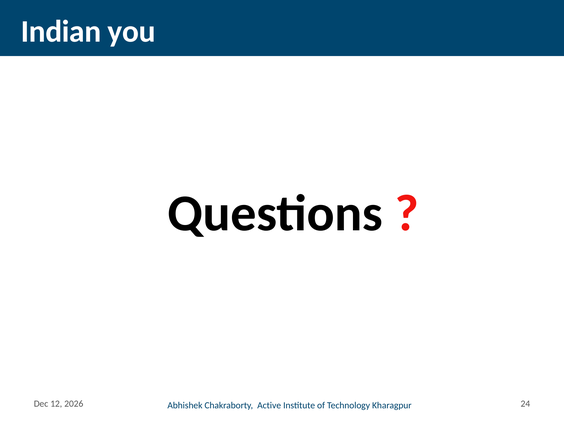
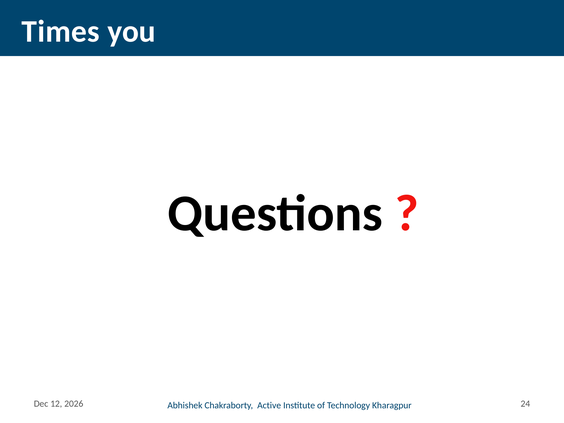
Indian: Indian -> Times
